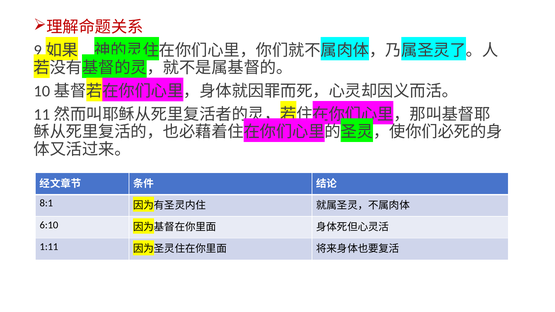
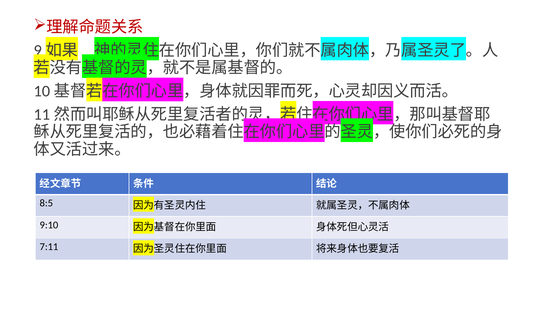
8:1: 8:1 -> 8:5
6:10: 6:10 -> 9:10
1:11: 1:11 -> 7:11
